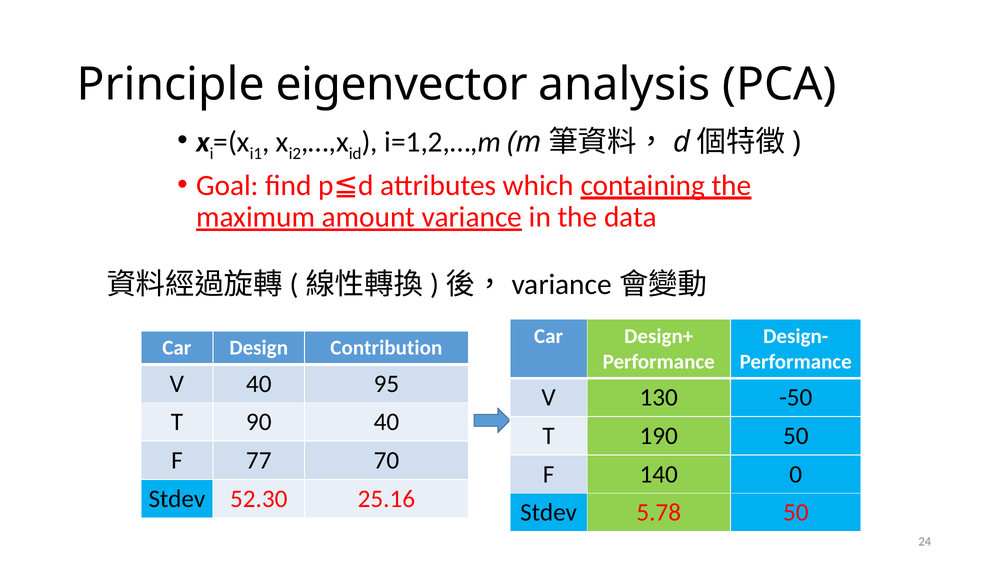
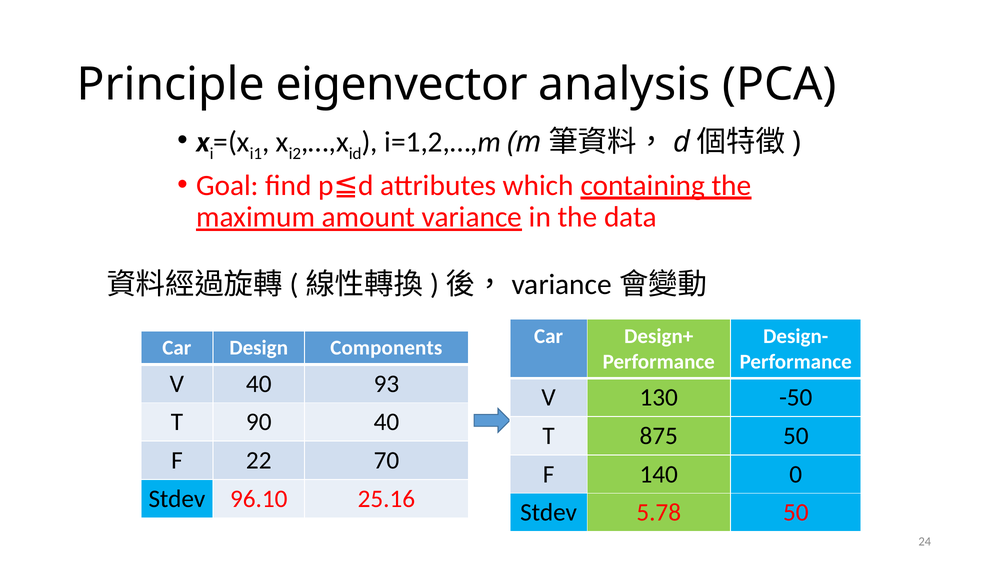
Contribution: Contribution -> Components
95: 95 -> 93
190: 190 -> 875
77: 77 -> 22
52.30: 52.30 -> 96.10
